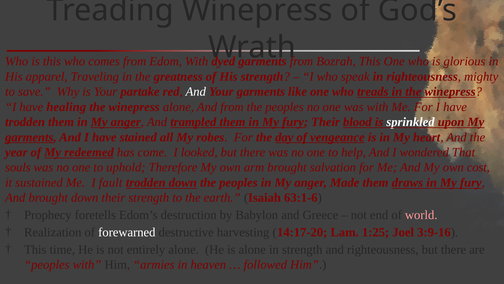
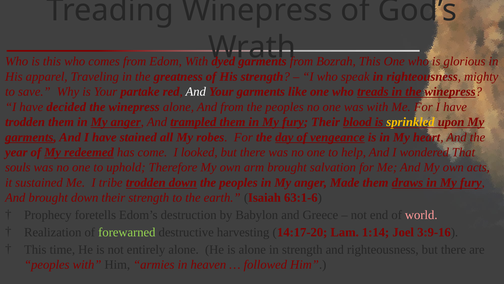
healing: healing -> decided
sprinkled colour: white -> yellow
cost: cost -> acts
fault: fault -> tribe
forewarned colour: white -> light green
1:25: 1:25 -> 1:14
